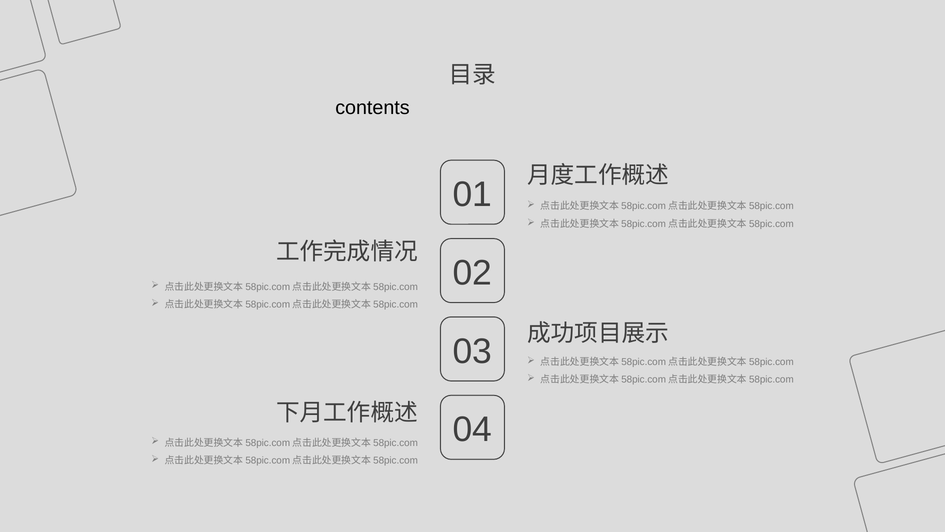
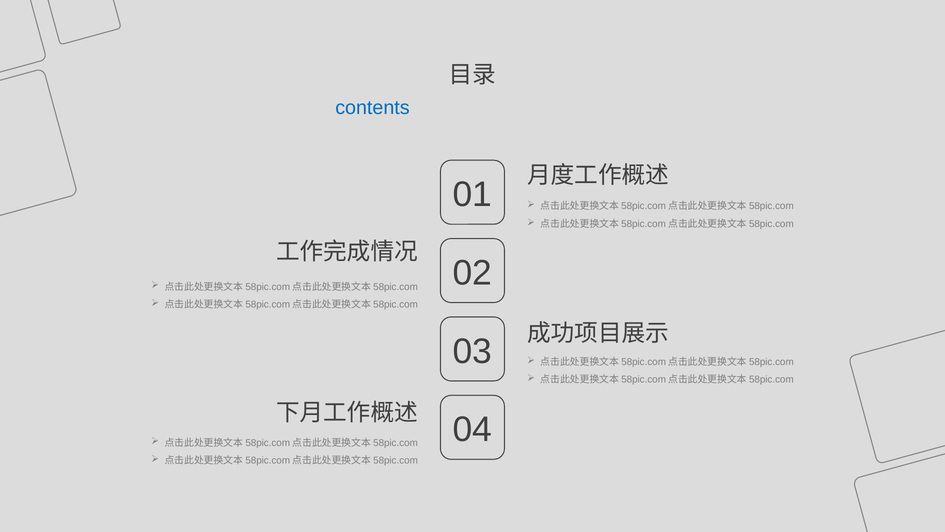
contents colour: black -> blue
